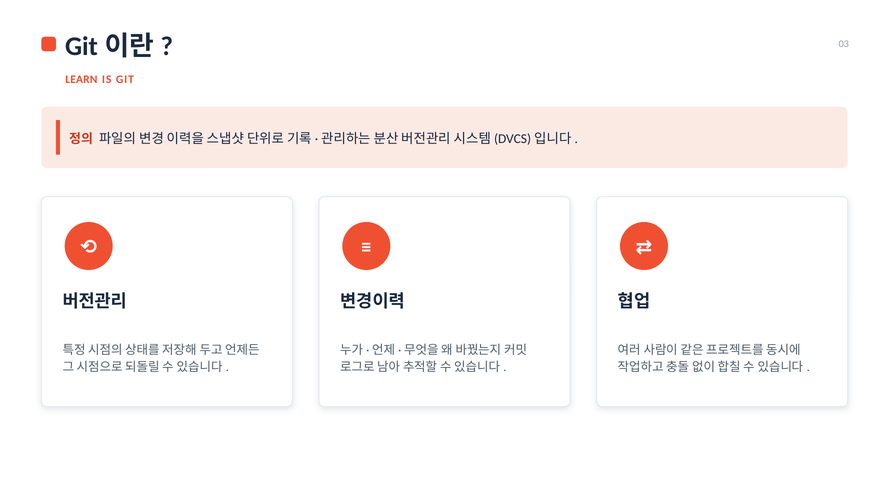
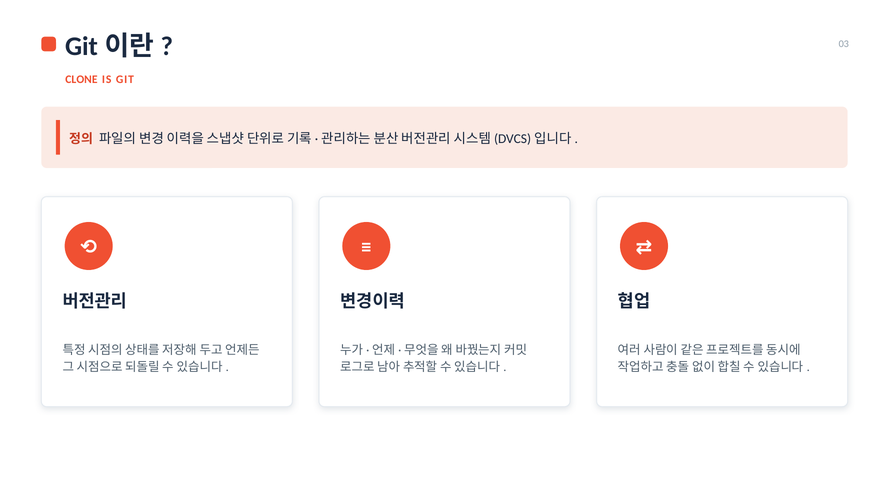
LEARN: LEARN -> CLONE
